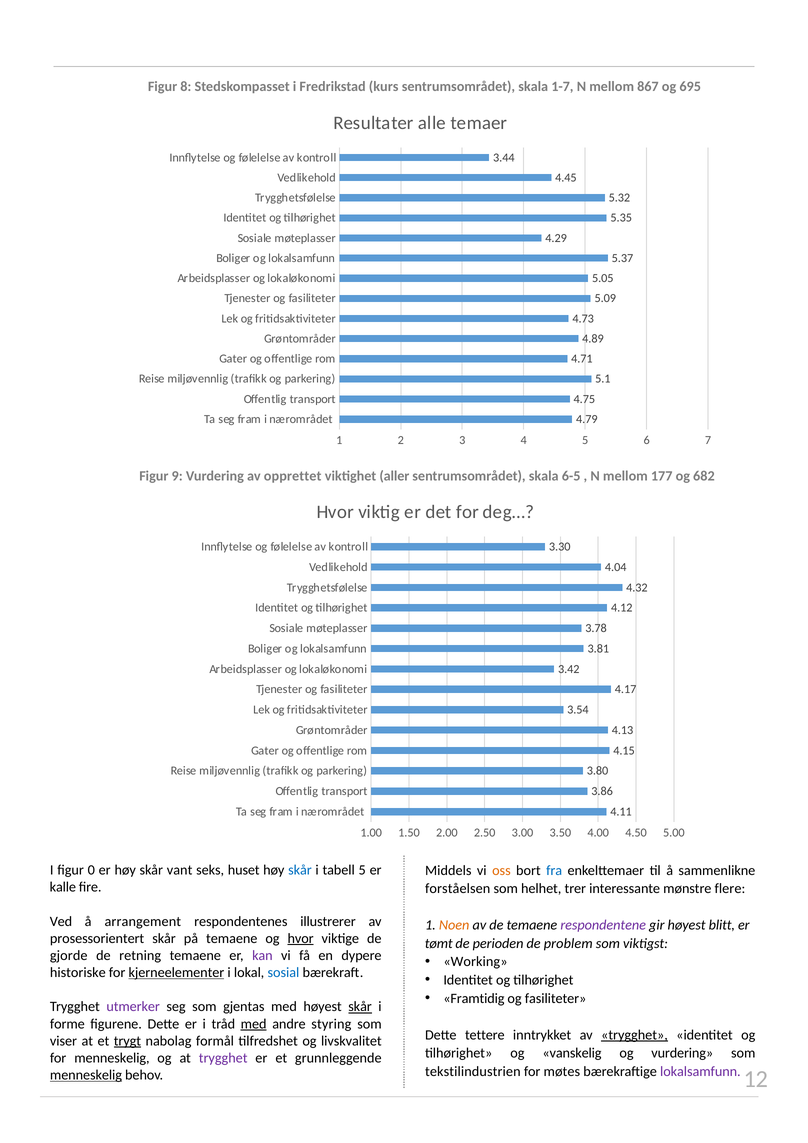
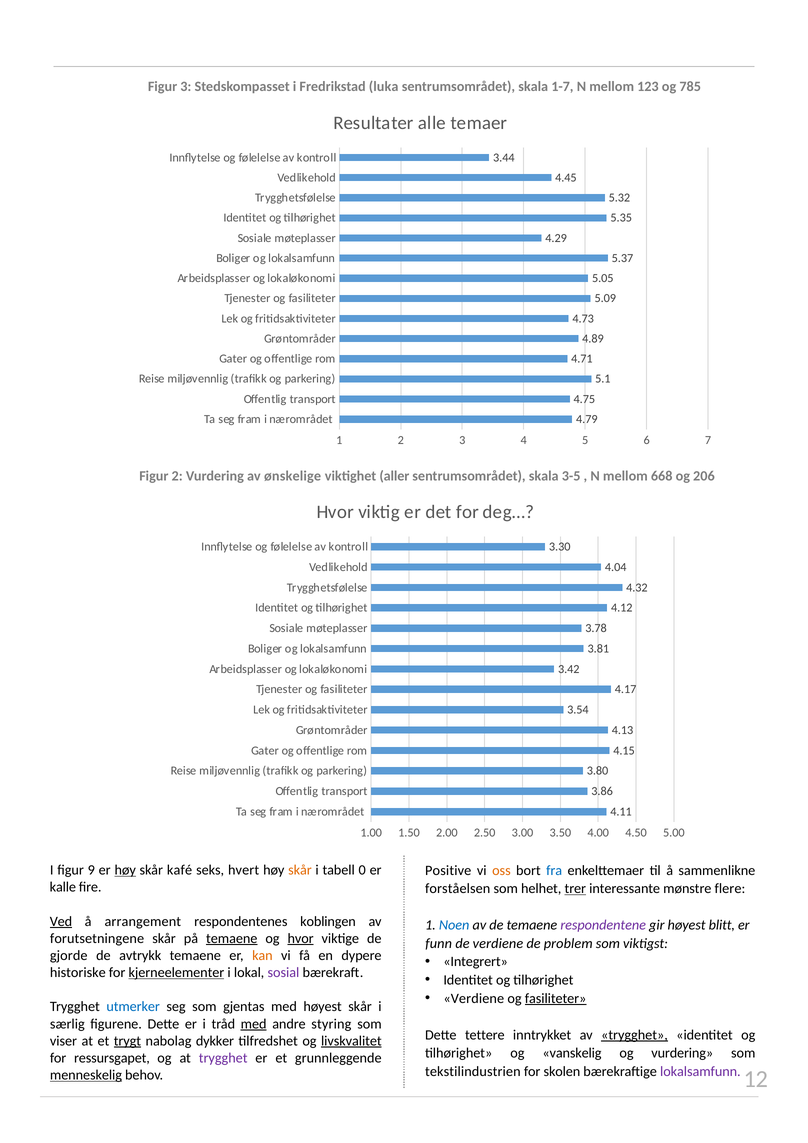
Figur 8: 8 -> 3
kurs: kurs -> luka
867: 867 -> 123
695: 695 -> 785
Figur 9: 9 -> 2
opprettet: opprettet -> ønskelige
6-5: 6-5 -> 3-5
177: 177 -> 668
682: 682 -> 206
0: 0 -> 9
høy at (125, 870) underline: none -> present
vant: vant -> kafé
huset: huset -> hvert
skår at (300, 870) colour: blue -> orange
tabell 5: 5 -> 0
Middels: Middels -> Positive
trer underline: none -> present
Ved underline: none -> present
illustrerer: illustrerer -> koblingen
Noen colour: orange -> blue
prosessorientert: prosessorientert -> forutsetningene
temaene at (232, 939) underline: none -> present
tømt: tømt -> funn
de perioden: perioden -> verdiene
retning: retning -> avtrykk
kan colour: purple -> orange
Working: Working -> Integrert
sosial colour: blue -> purple
Framtidig at (474, 999): Framtidig -> Verdiene
fasiliteter at (556, 999) underline: none -> present
utmerker colour: purple -> blue
skår at (360, 1007) underline: present -> none
forme: forme -> særlig
formål: formål -> dykker
livskvalitet underline: none -> present
for menneskelig: menneskelig -> ressursgapet
møtes: møtes -> skolen
